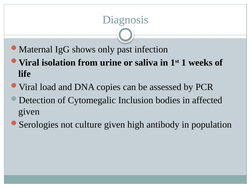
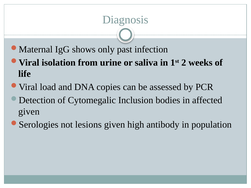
1: 1 -> 2
culture: culture -> lesions
